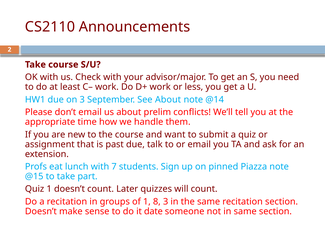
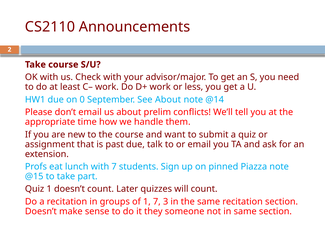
on 3: 3 -> 0
1 8: 8 -> 7
date: date -> they
